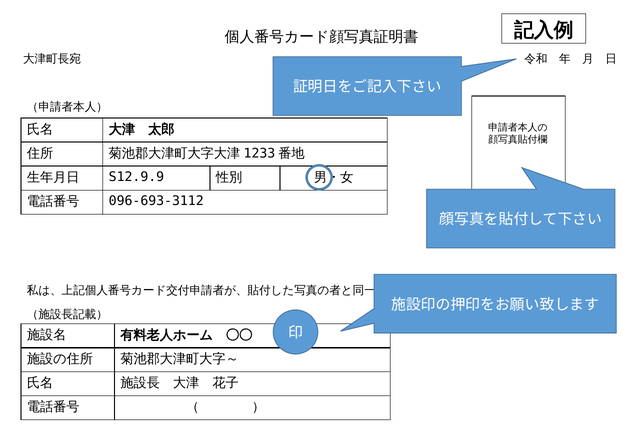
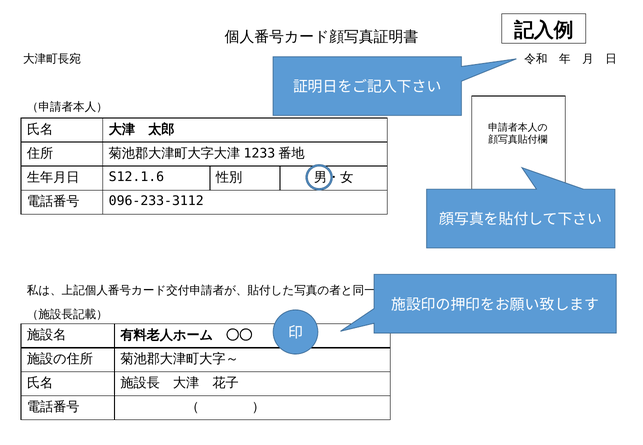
S12.9.9: S12.9.9 -> S12.1.6
096-693-3112: 096-693-3112 -> 096-233-3112
